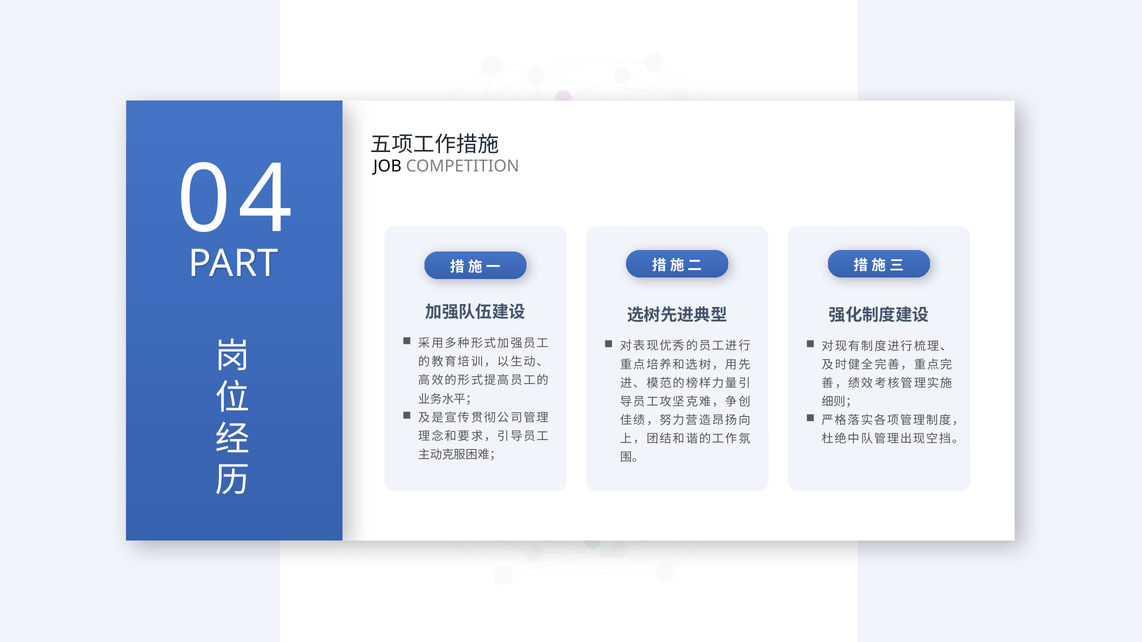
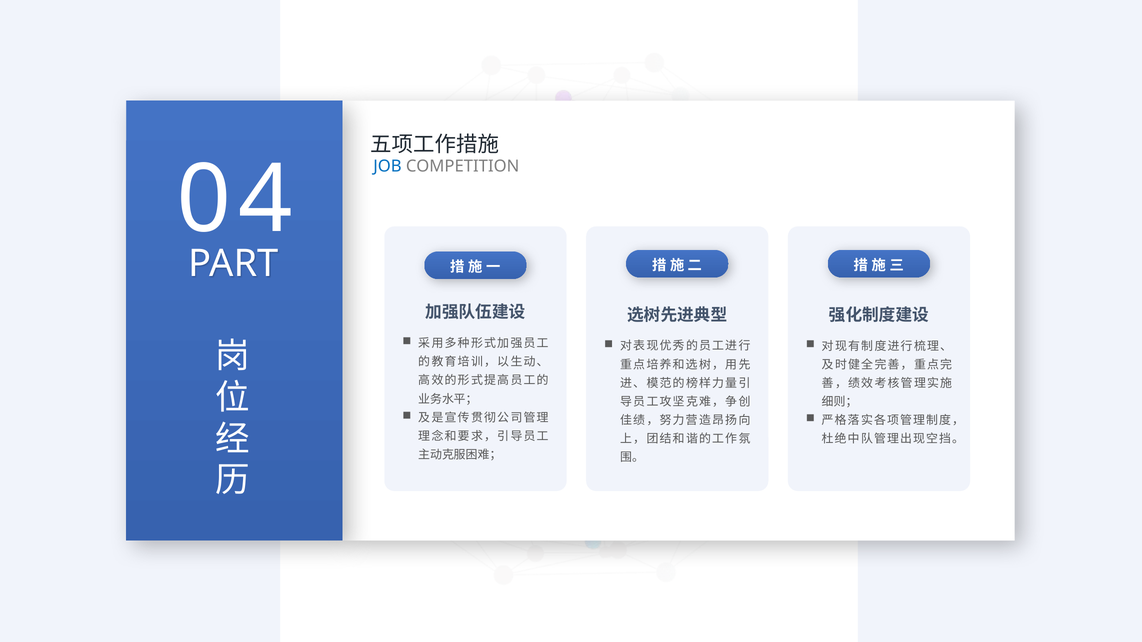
JOB colour: black -> blue
